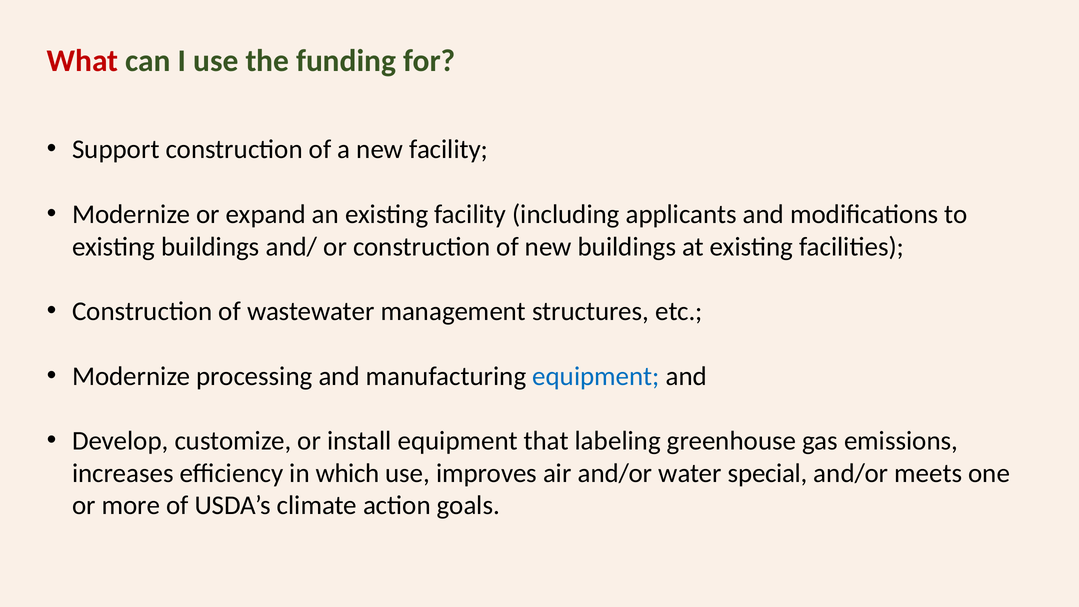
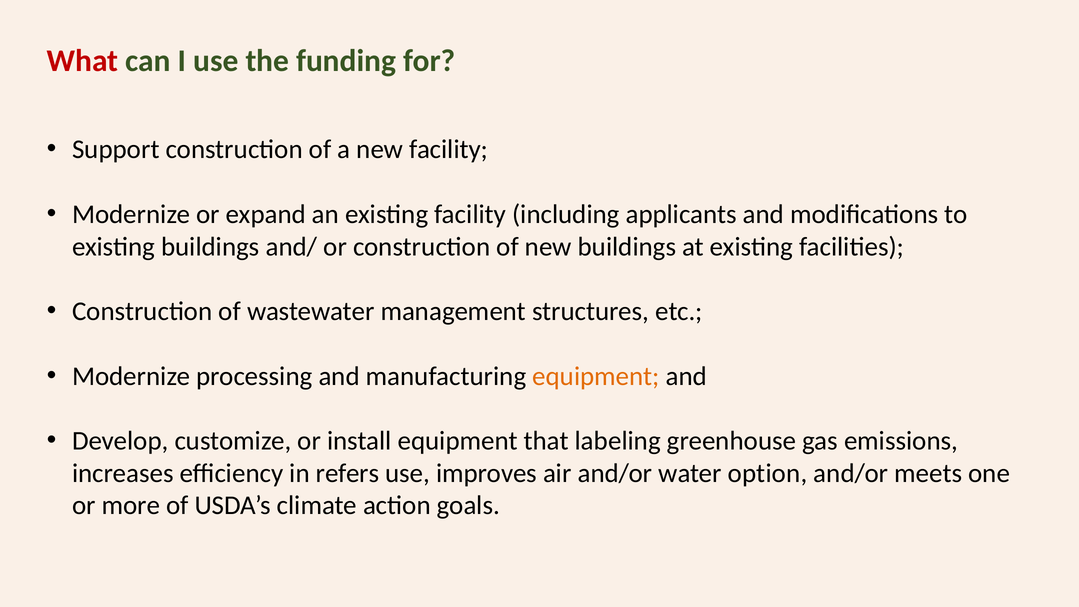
equipment at (596, 376) colour: blue -> orange
which: which -> refers
special: special -> option
